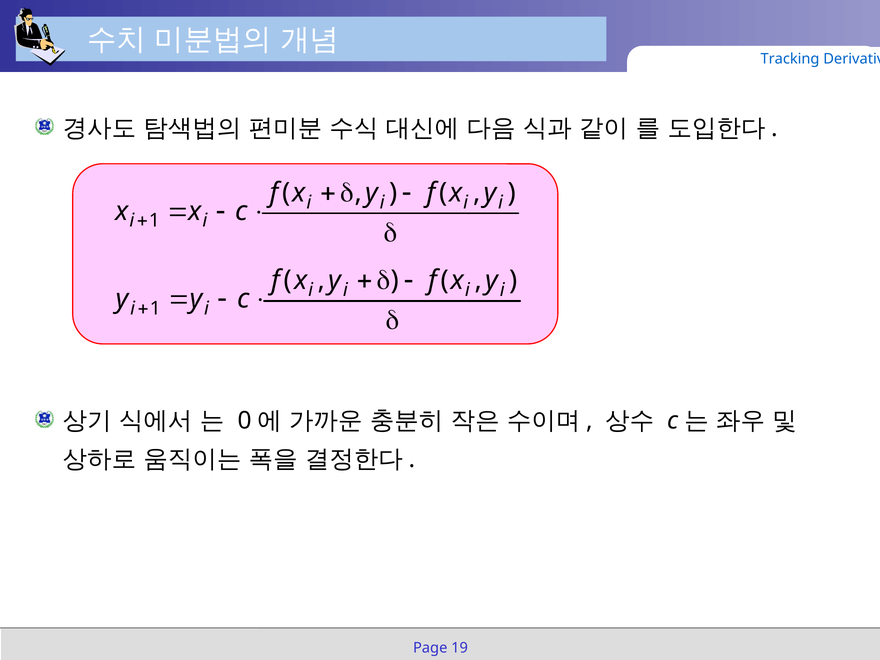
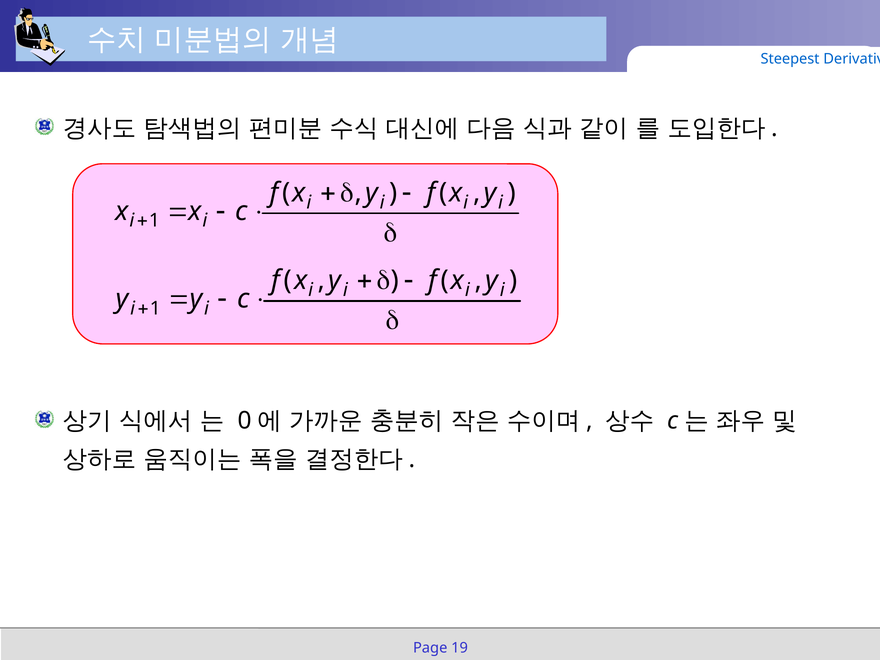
Tracking: Tracking -> Steepest
